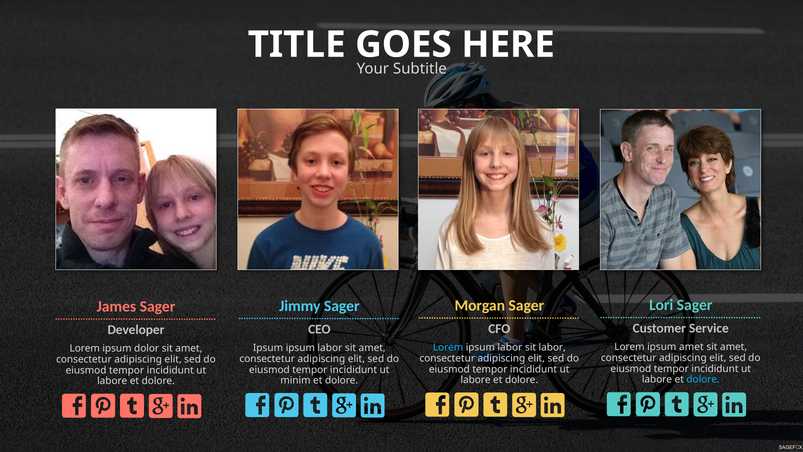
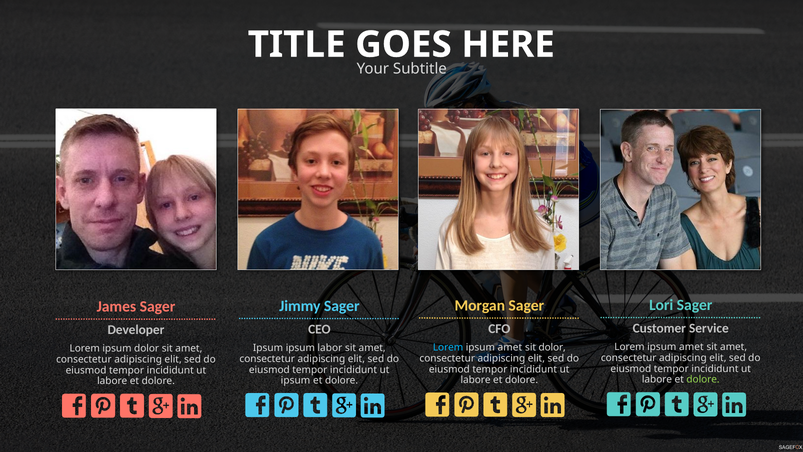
labor at (510, 347): labor -> amet
sit labor: labor -> dolor
dolore at (703, 379) colour: light blue -> light green
minim at (296, 380): minim -> ipsum
